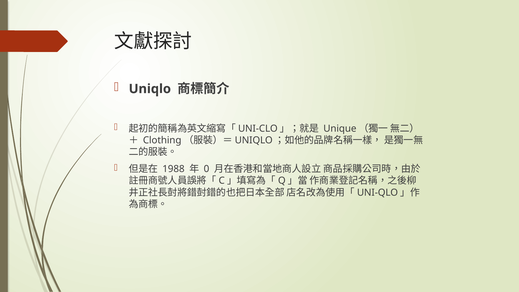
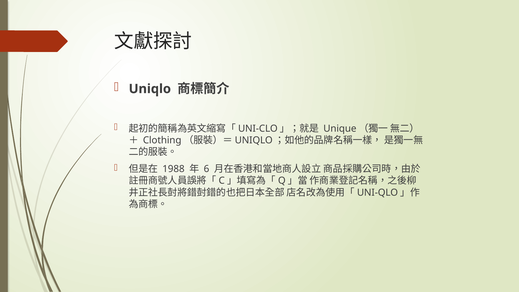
0: 0 -> 6
